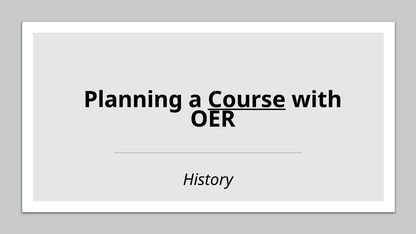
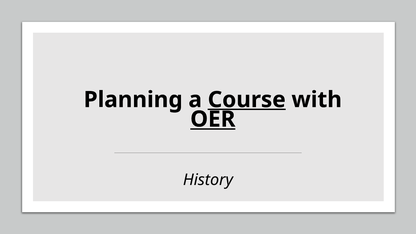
OER underline: none -> present
